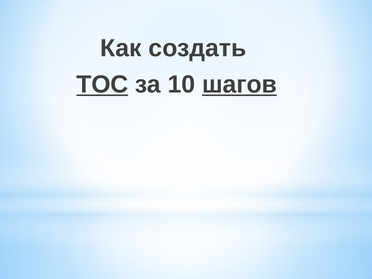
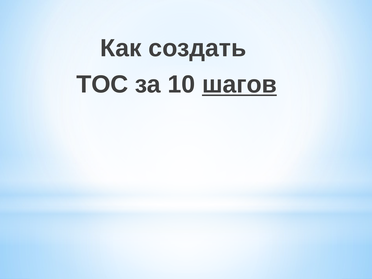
ТОС underline: present -> none
